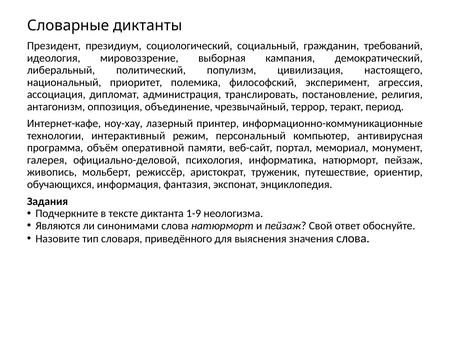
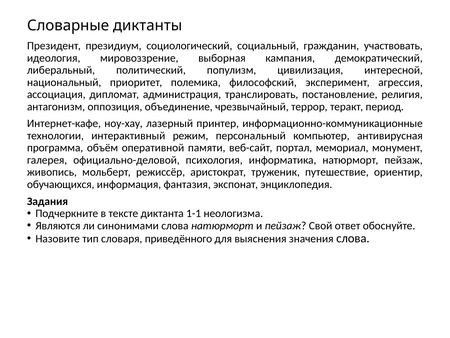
требований: требований -> участвовать
настоящего: настоящего -> интересной
1-9: 1-9 -> 1-1
